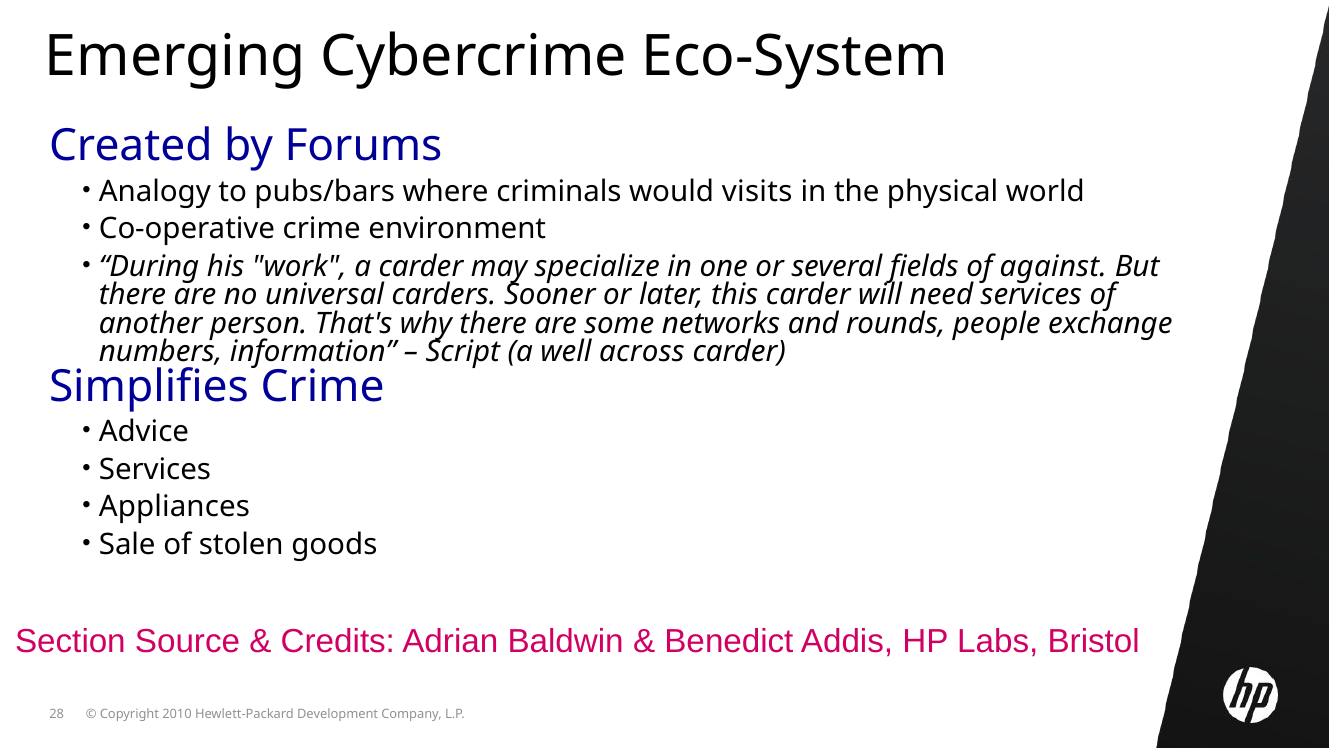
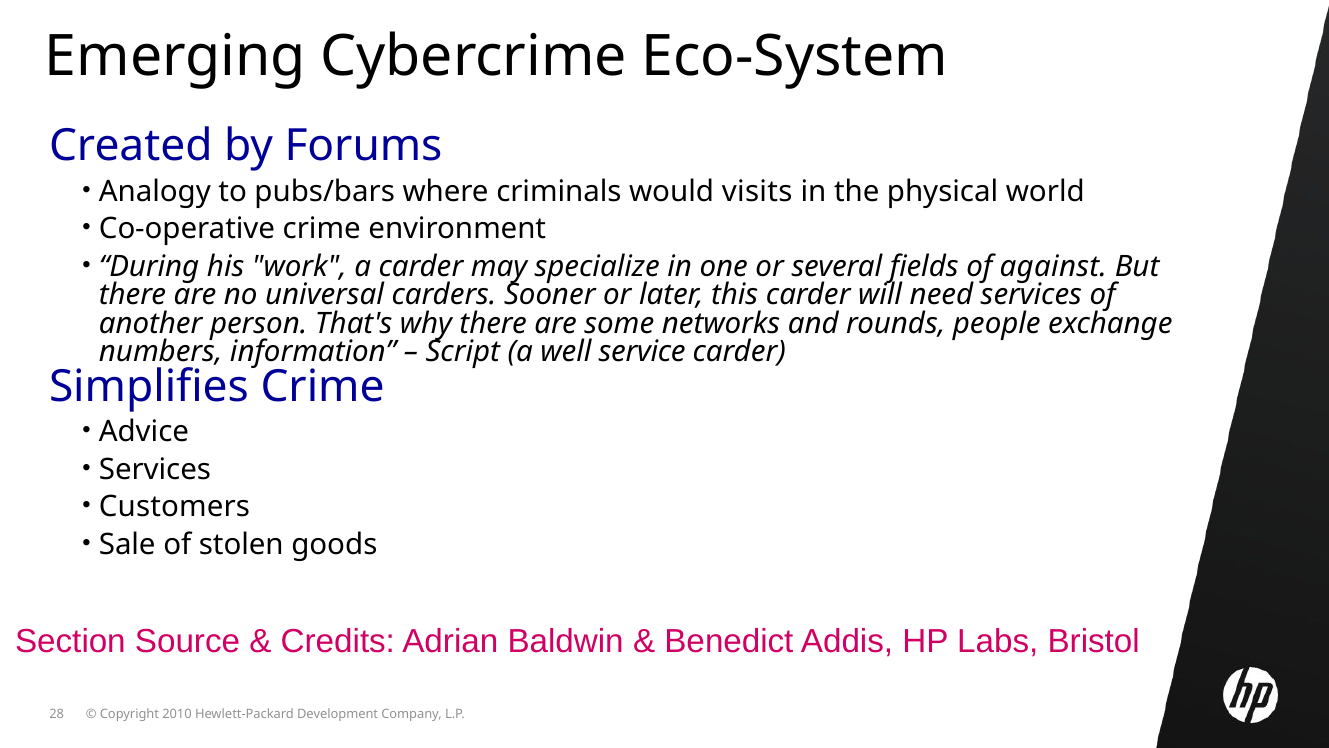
across: across -> service
Appliances: Appliances -> Customers
